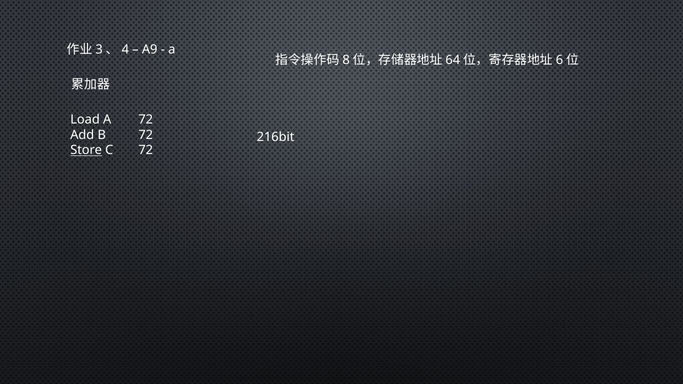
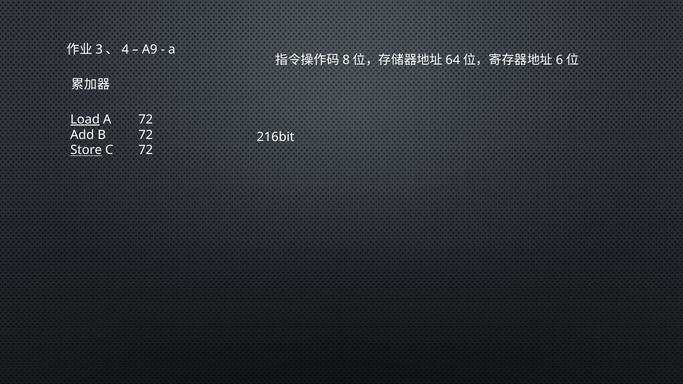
Load underline: none -> present
